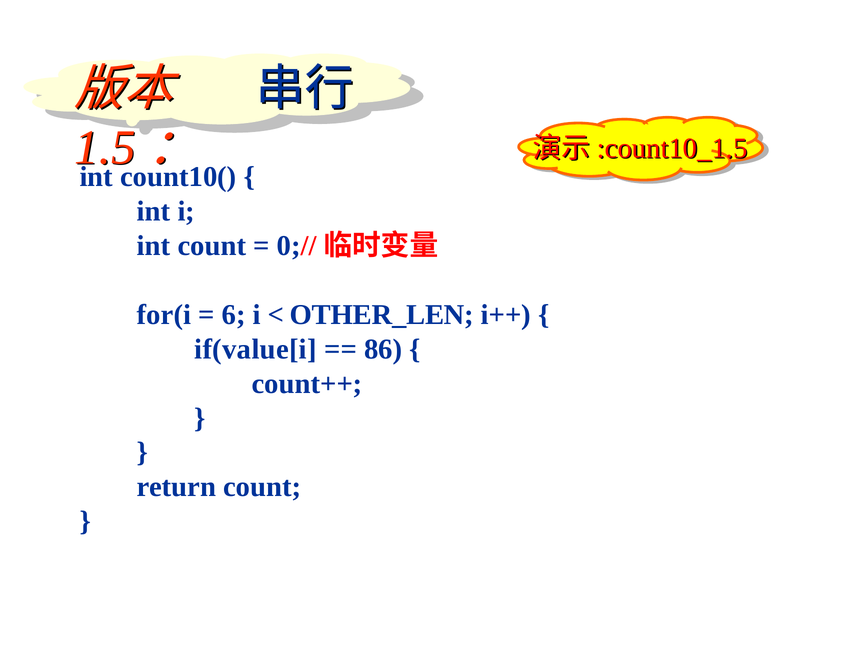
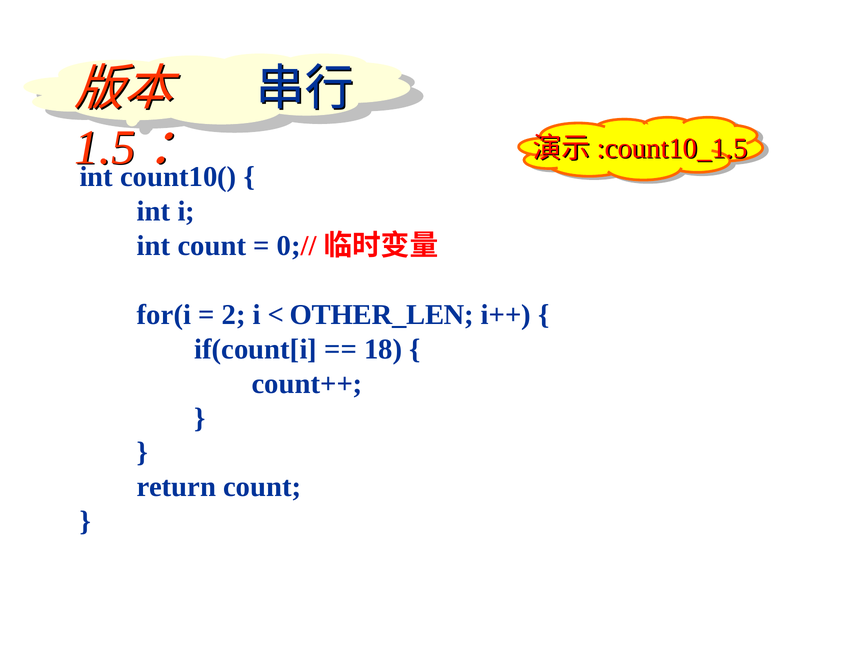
6: 6 -> 2
if(value[i: if(value[i -> if(count[i
86: 86 -> 18
